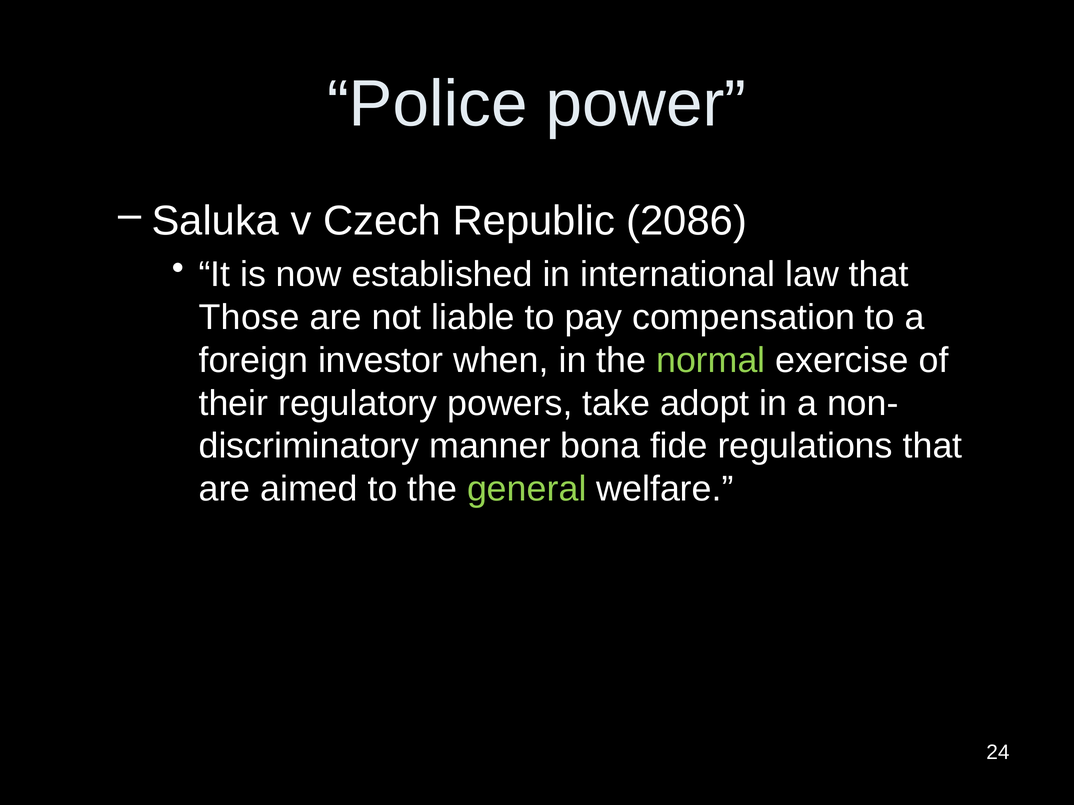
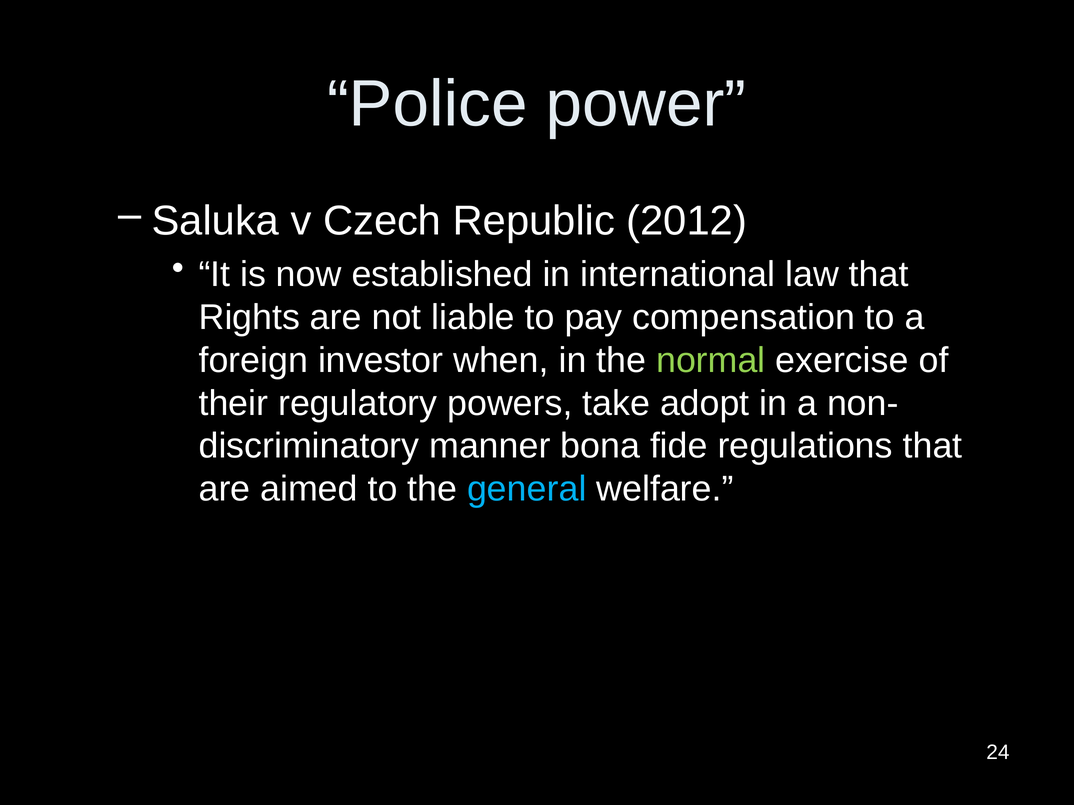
2086: 2086 -> 2012
Those: Those -> Rights
general colour: light green -> light blue
